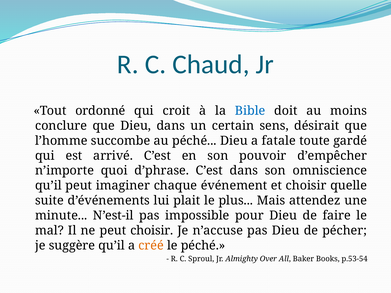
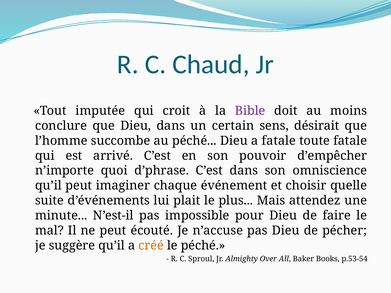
ordonné: ordonné -> imputée
Bible colour: blue -> purple
toute gardé: gardé -> fatale
peut choisir: choisir -> écouté
